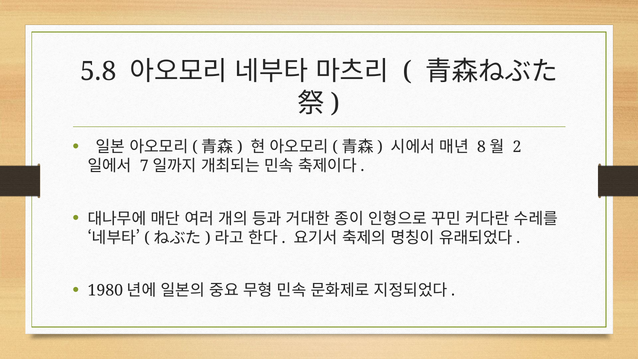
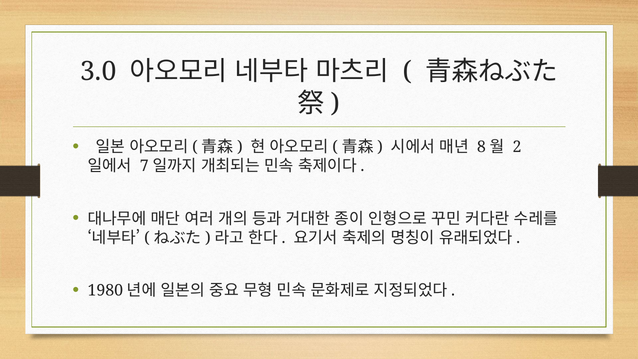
5.8: 5.8 -> 3.0
